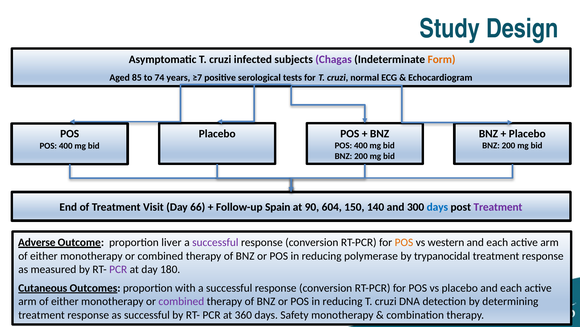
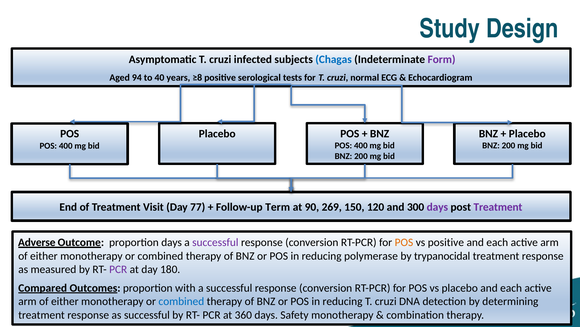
Chagas colour: purple -> blue
Form colour: orange -> purple
85: 85 -> 94
74: 74 -> 40
≥7: ≥7 -> ≥8
66: 66 -> 77
Spain: Spain -> Term
604: 604 -> 269
140: 140 -> 120
days at (437, 207) colour: blue -> purple
proportion liver: liver -> days
vs western: western -> positive
Cutaneous: Cutaneous -> Compared
combined at (181, 301) colour: purple -> blue
